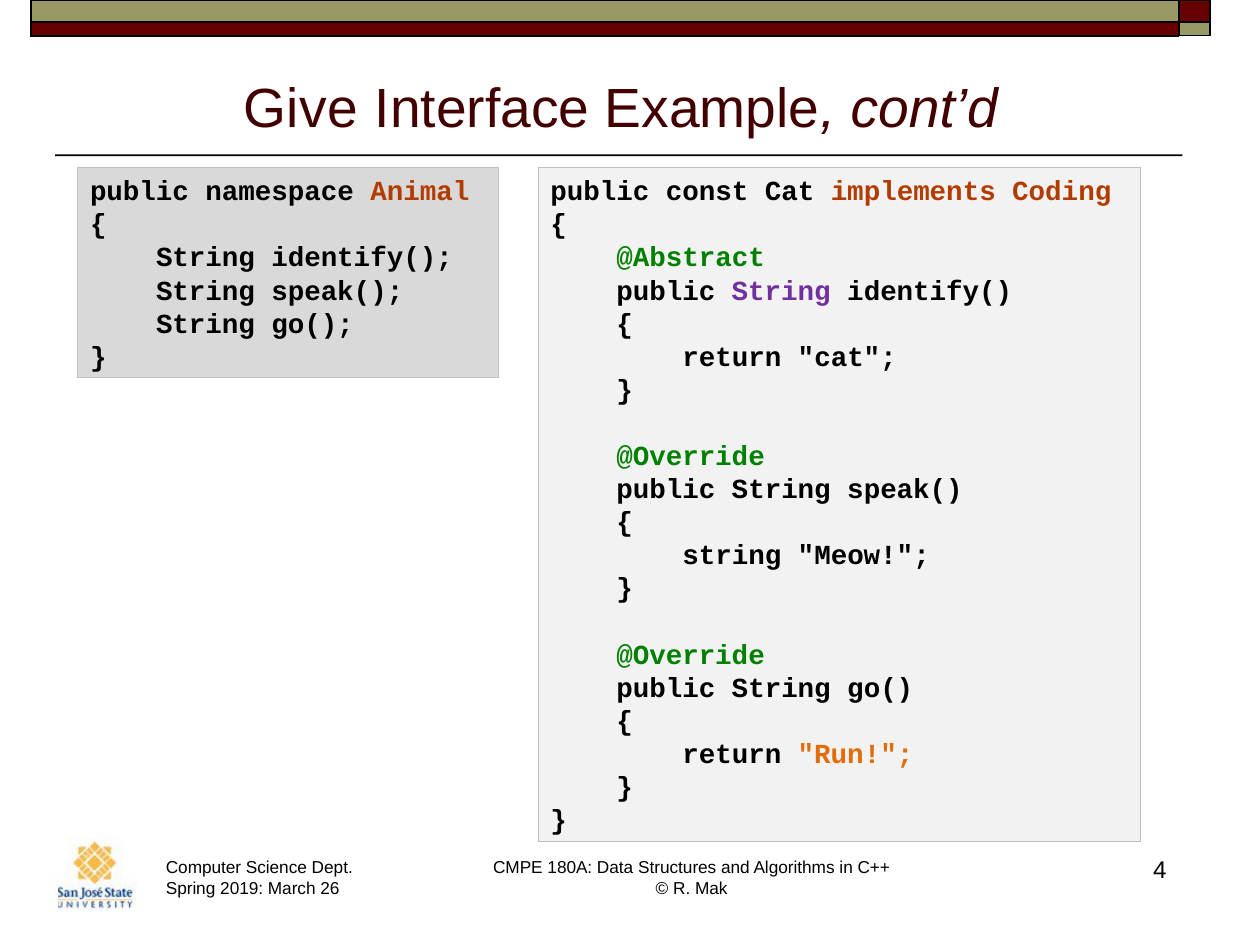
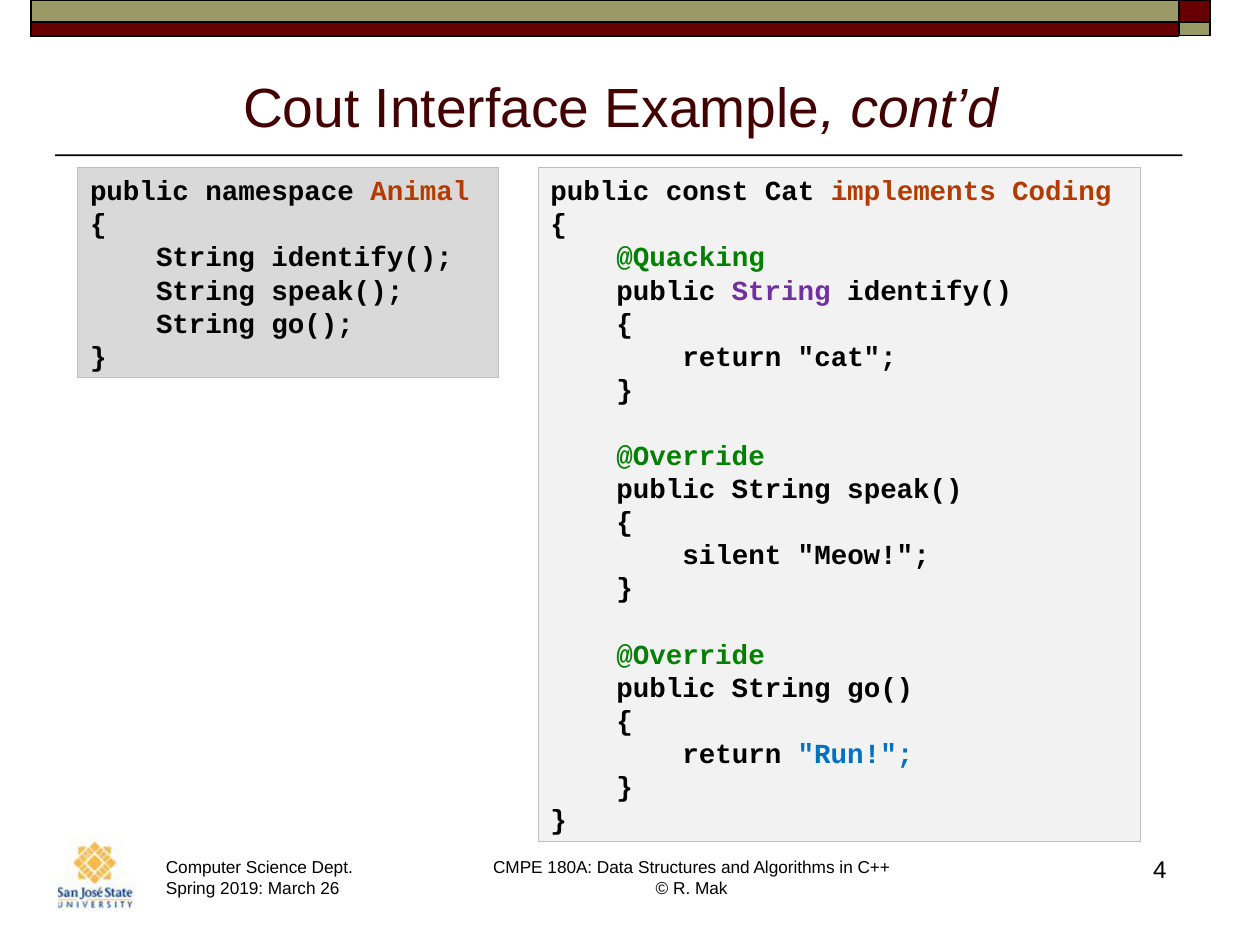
Give: Give -> Cout
@Abstract: @Abstract -> @Quacking
string at (732, 556): string -> silent
Run colour: orange -> blue
